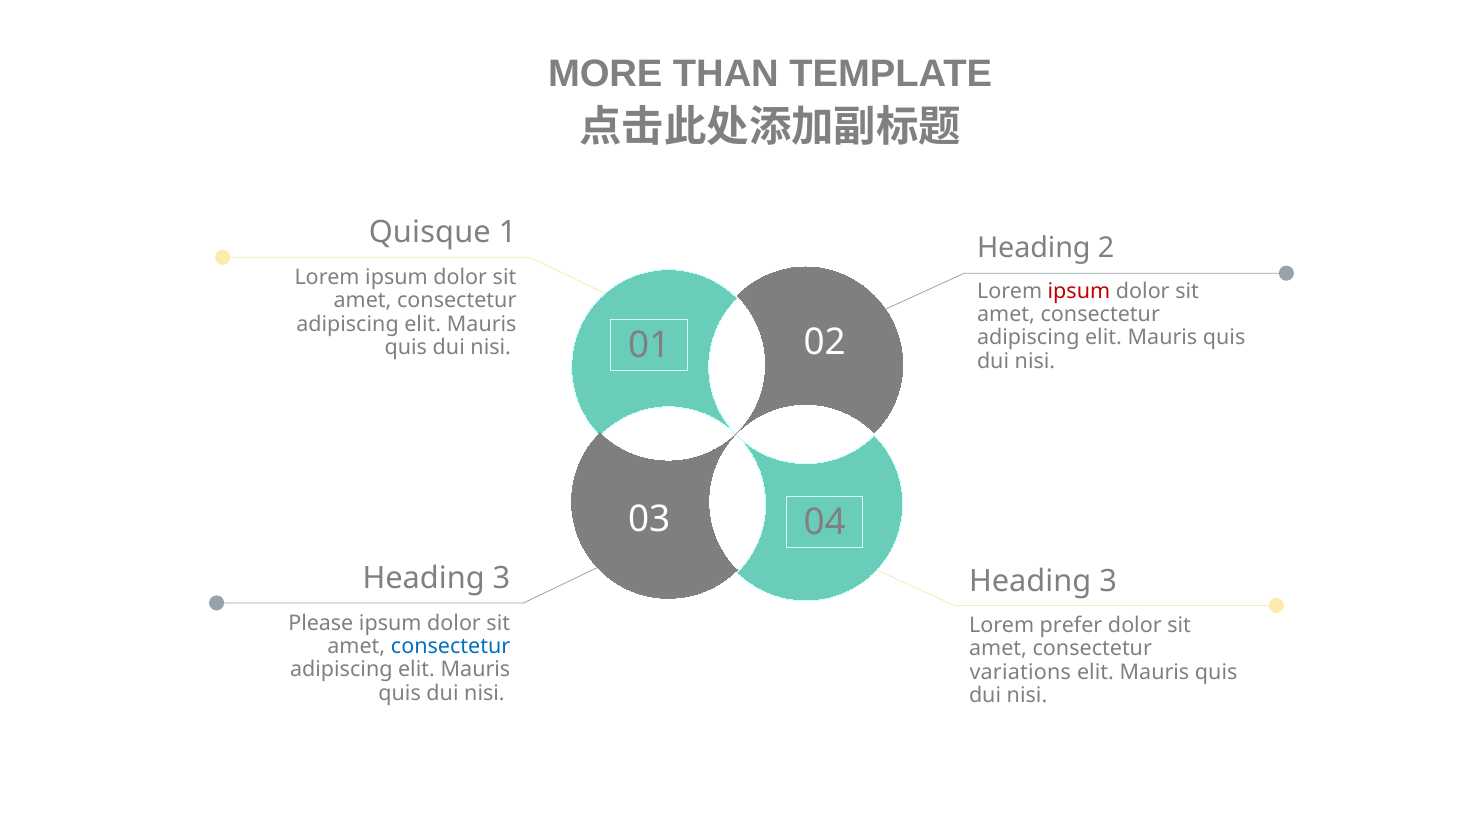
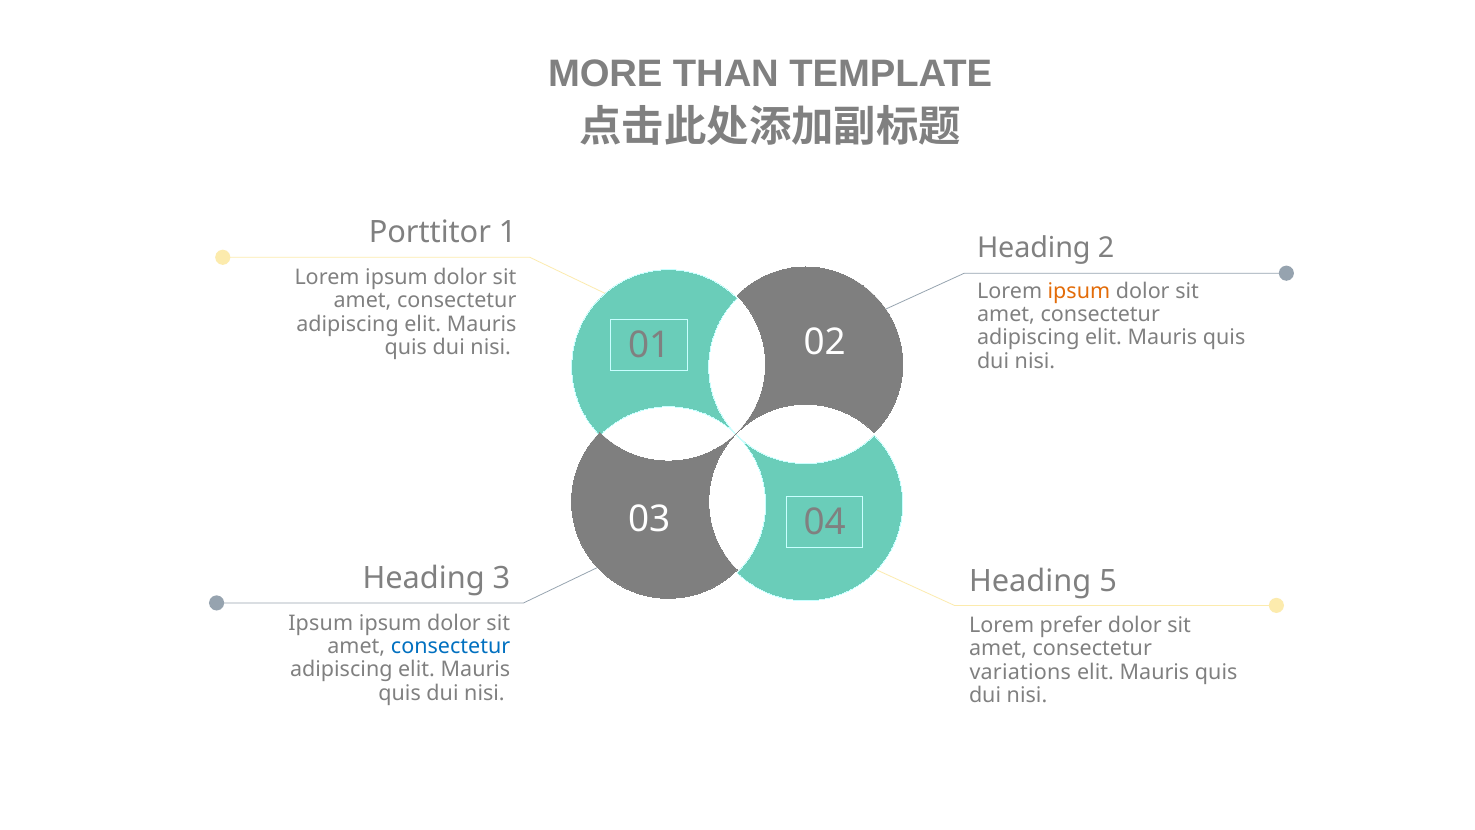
Quisque: Quisque -> Porttitor
ipsum at (1079, 291) colour: red -> orange
3 at (1108, 581): 3 -> 5
Please at (321, 623): Please -> Ipsum
